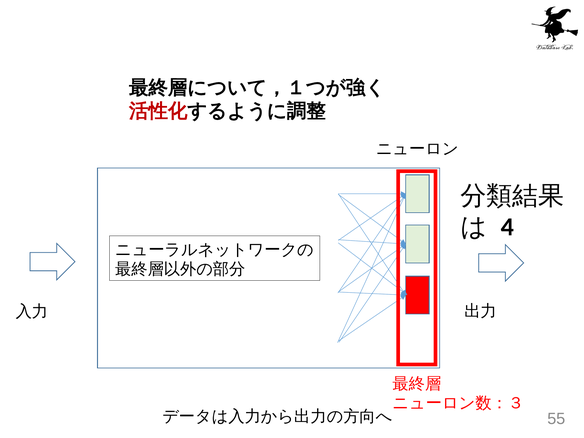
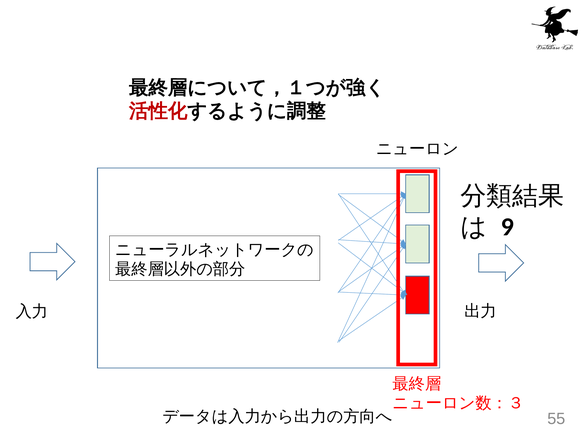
4: 4 -> 9
